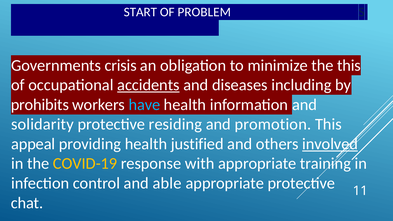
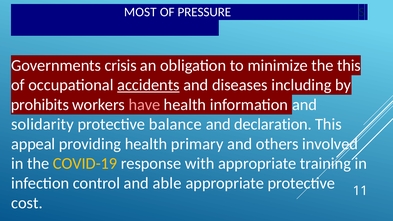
START: START -> MOST
PROBLEM: PROBLEM -> PRESSURE
have colour: light blue -> pink
residing: residing -> balance
promotion: promotion -> declaration
justified: justified -> primary
involved underline: present -> none
chat: chat -> cost
